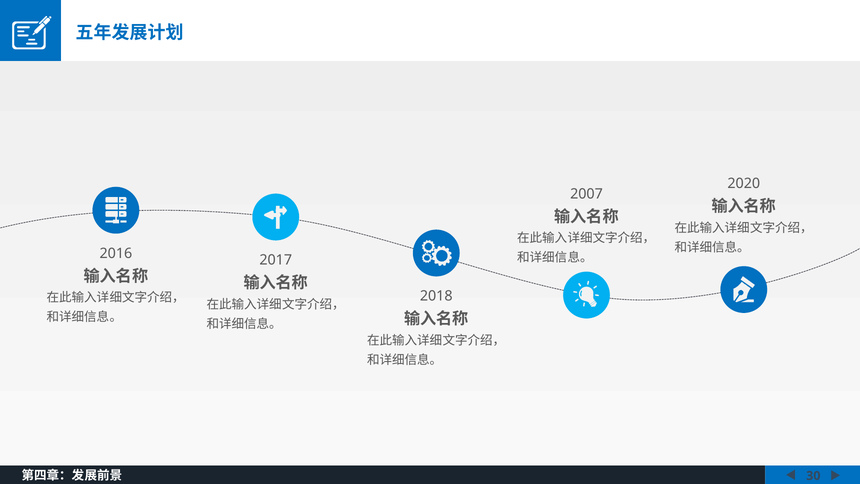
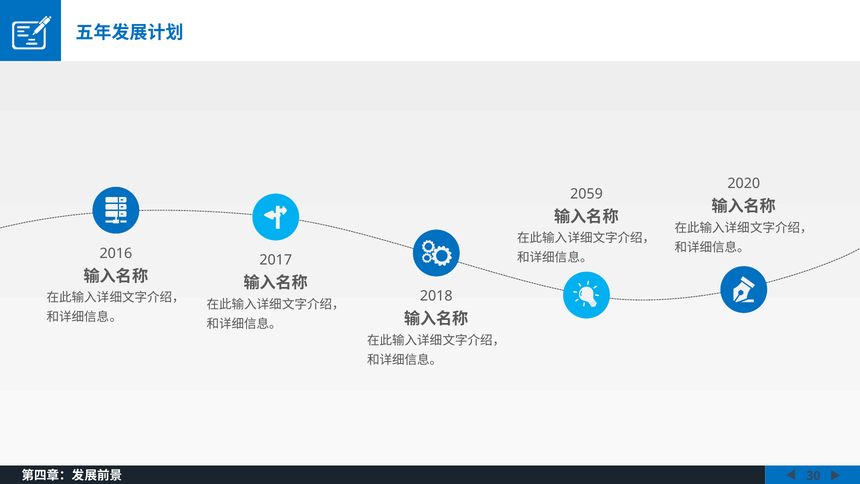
2007: 2007 -> 2059
